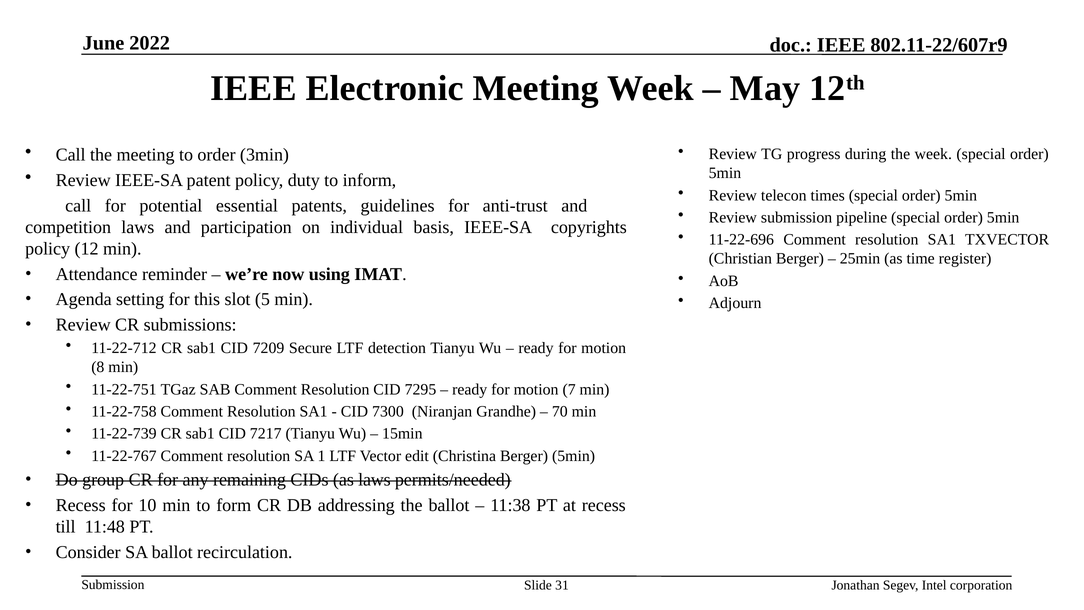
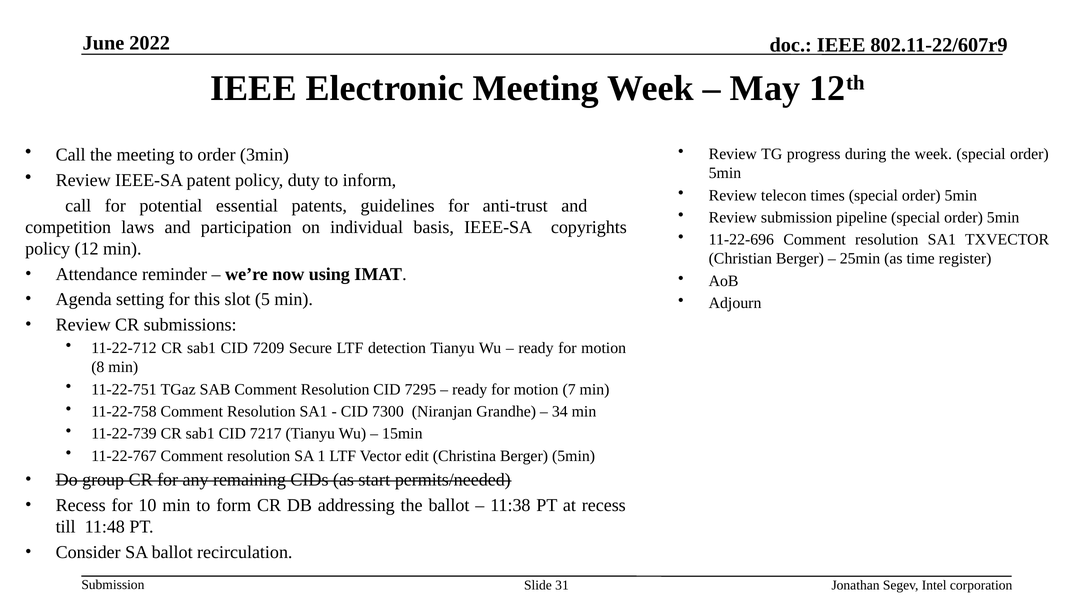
70: 70 -> 34
as laws: laws -> start
